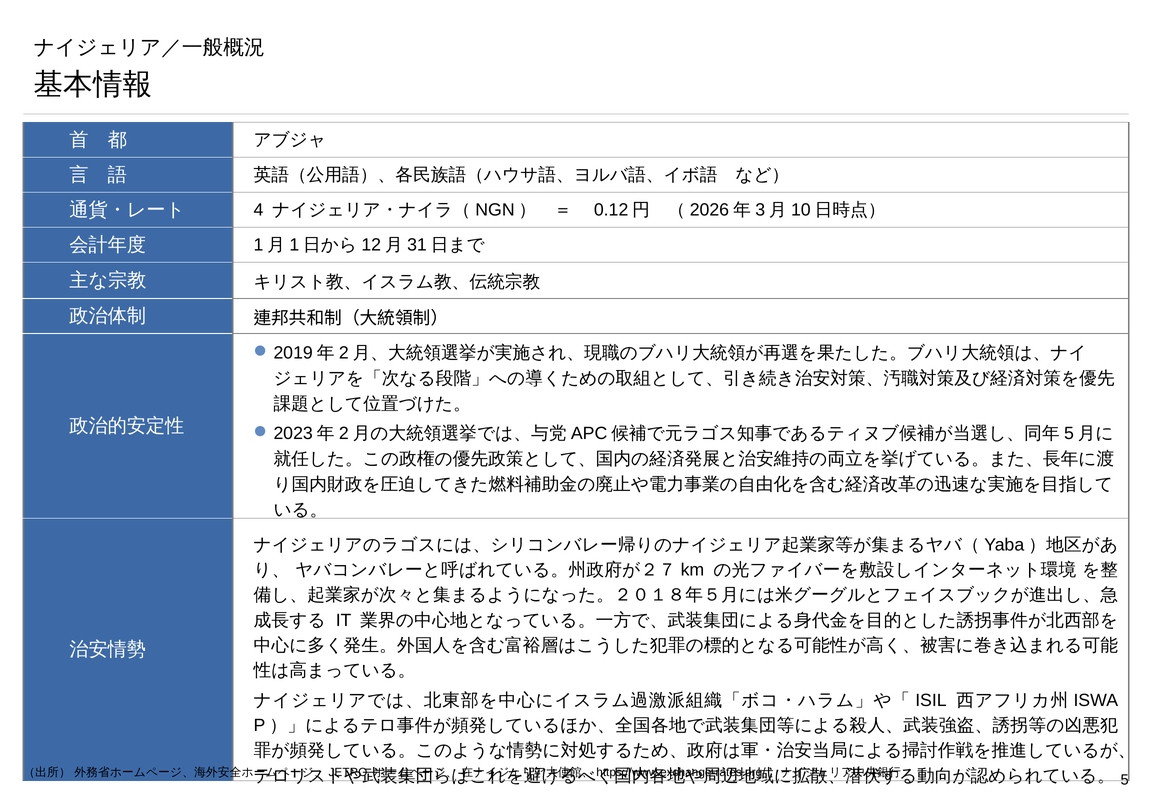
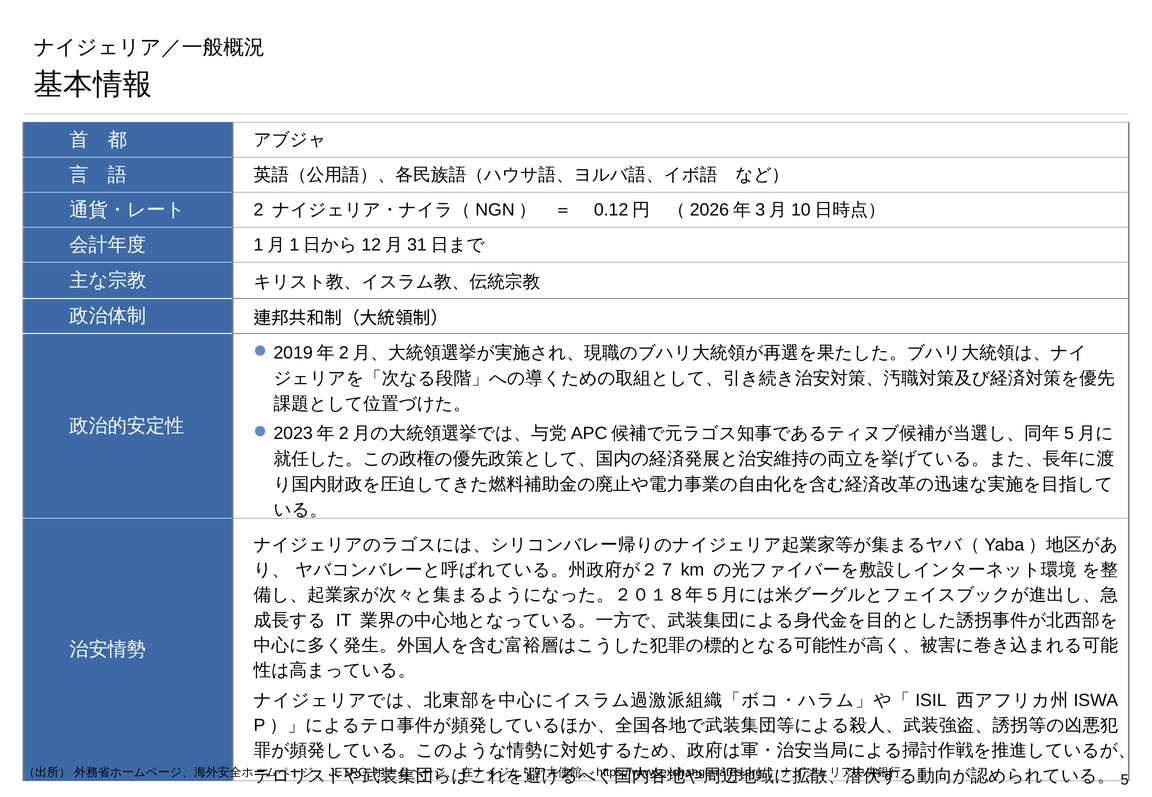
4: 4 -> 2
